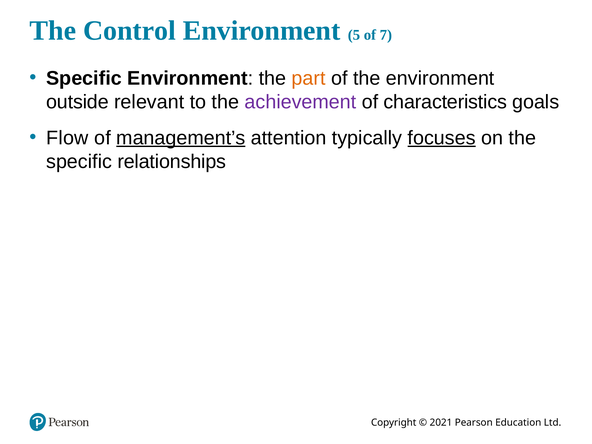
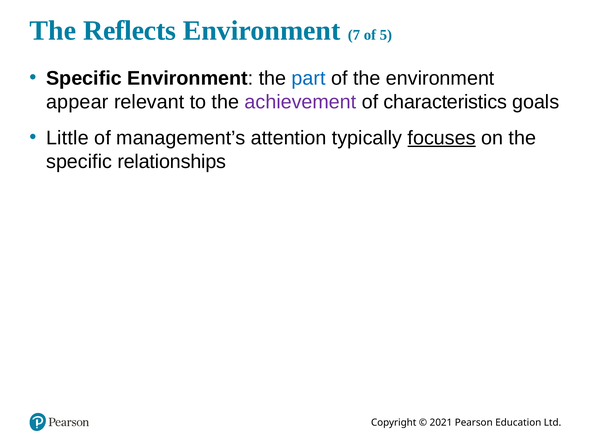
Control: Control -> Reflects
5: 5 -> 7
7: 7 -> 5
part colour: orange -> blue
outside: outside -> appear
Flow: Flow -> Little
management’s underline: present -> none
